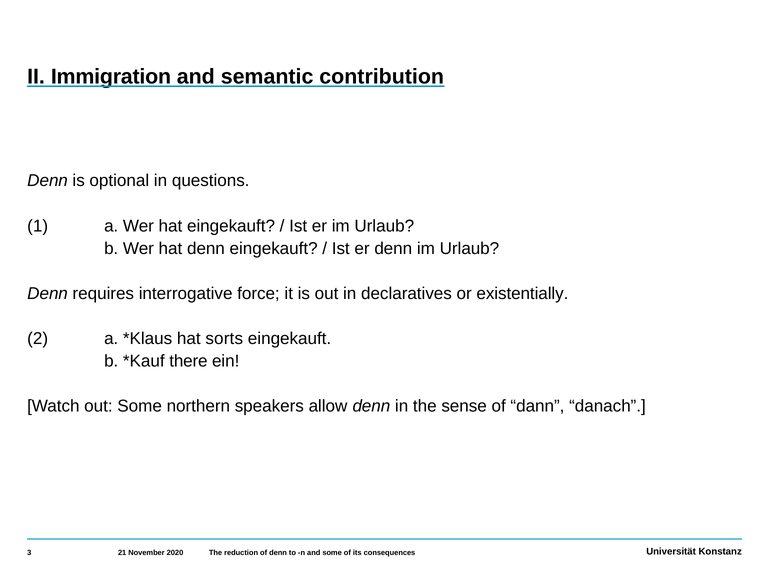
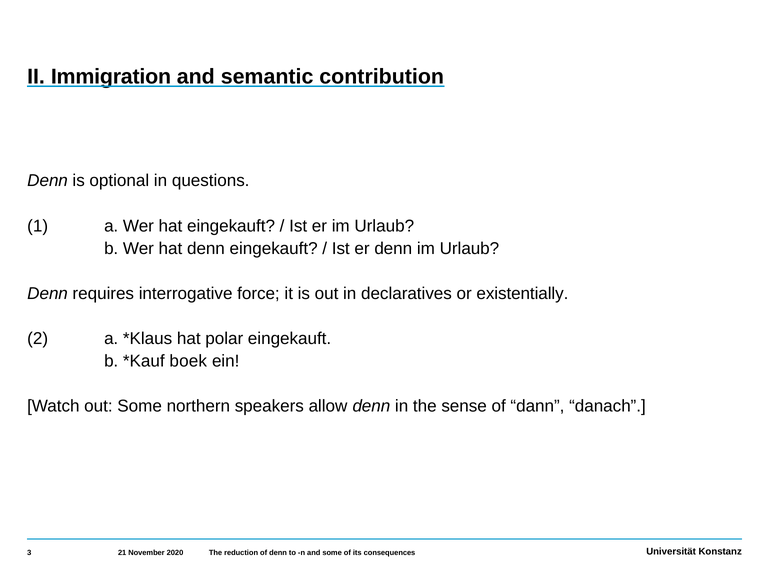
sorts: sorts -> polar
there: there -> boek
